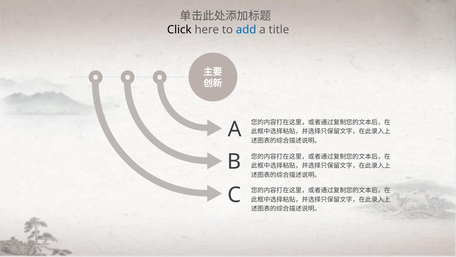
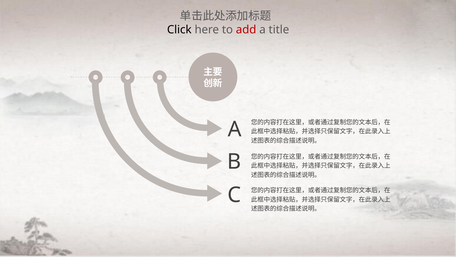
add colour: blue -> red
